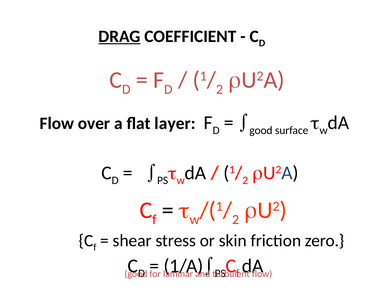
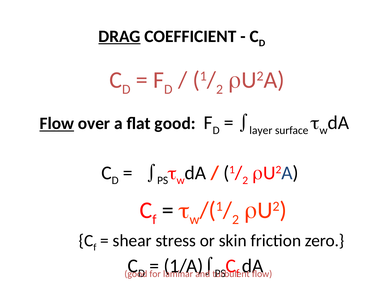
Flow at (57, 123) underline: none -> present
flat layer: layer -> good
good at (261, 130): good -> layer
